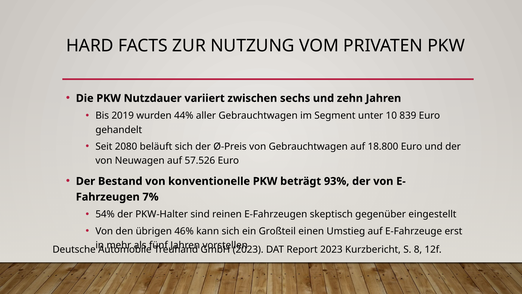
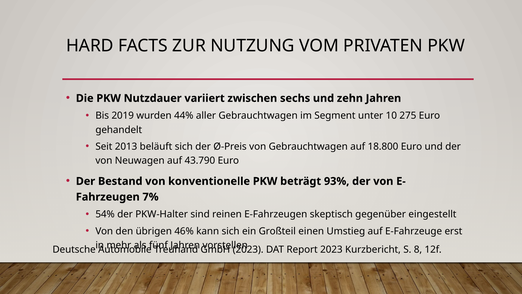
839: 839 -> 275
2080: 2080 -> 2013
57.526: 57.526 -> 43.790
